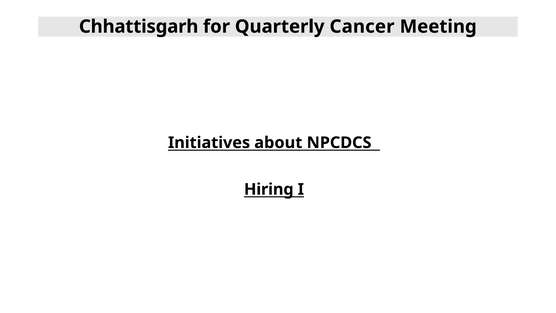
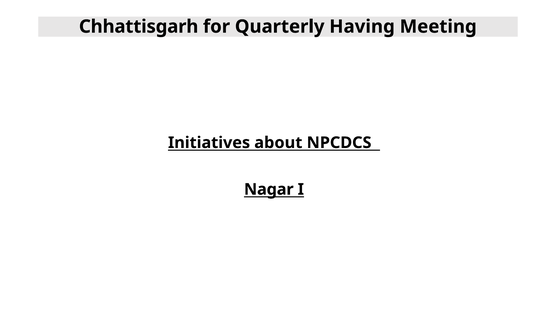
Cancer: Cancer -> Having
Hiring: Hiring -> Nagar
